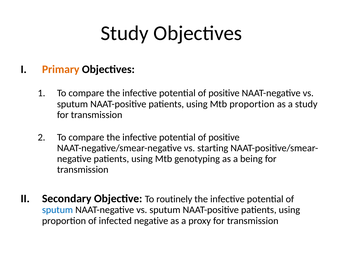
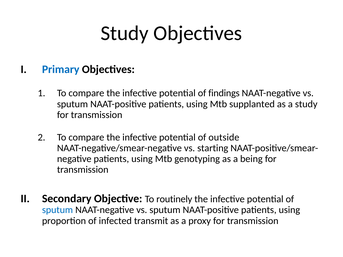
Primary colour: orange -> blue
positive at (224, 93): positive -> findings
Mtb proportion: proportion -> supplanted
positive at (224, 137): positive -> outside
infected negative: negative -> transmit
